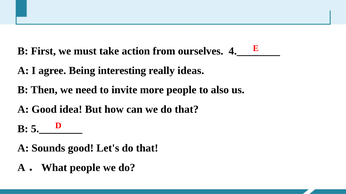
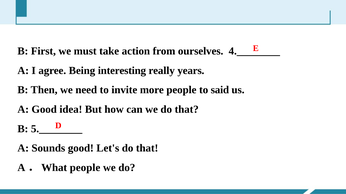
ideas: ideas -> years
also: also -> said
